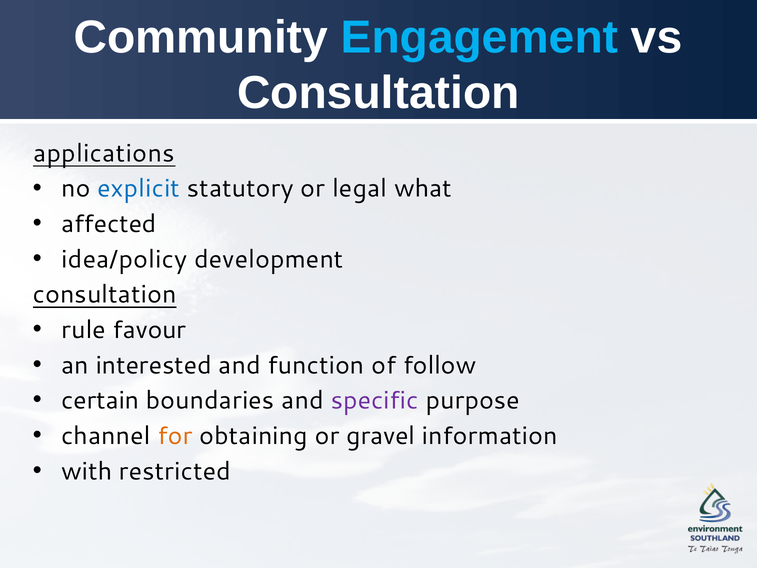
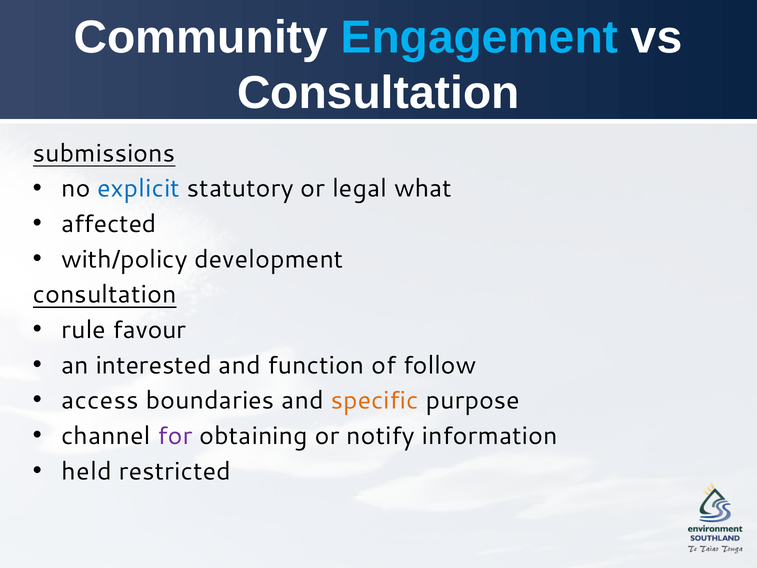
applications: applications -> submissions
idea/policy: idea/policy -> with/policy
certain: certain -> access
specific colour: purple -> orange
for colour: orange -> purple
gravel: gravel -> notify
with: with -> held
